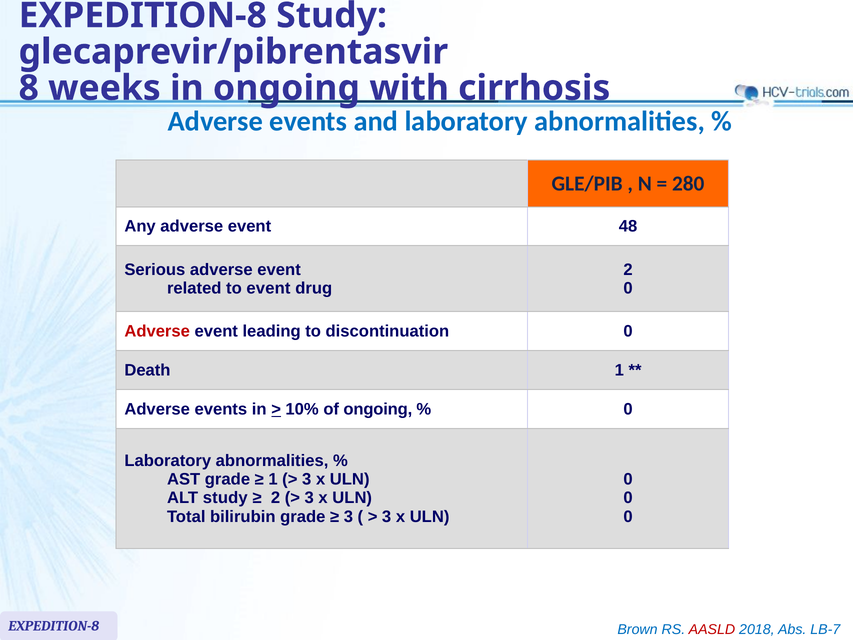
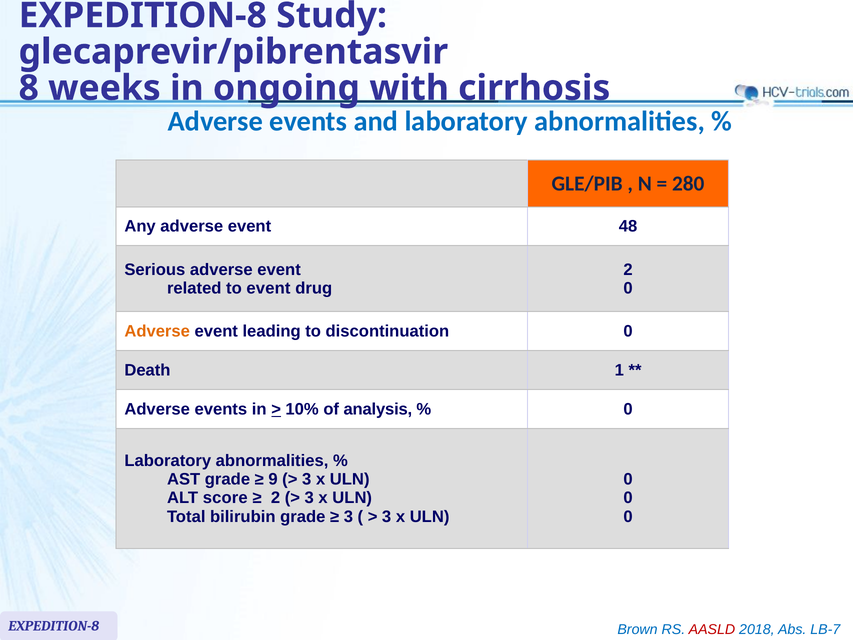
Adverse at (157, 331) colour: red -> orange
of ongoing: ongoing -> analysis
1 at (273, 479): 1 -> 9
ALT study: study -> score
